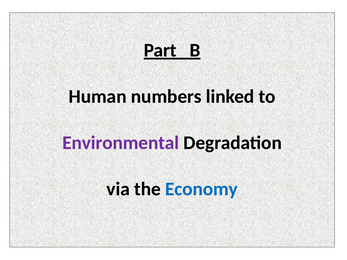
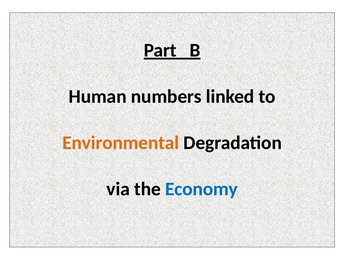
Environmental colour: purple -> orange
